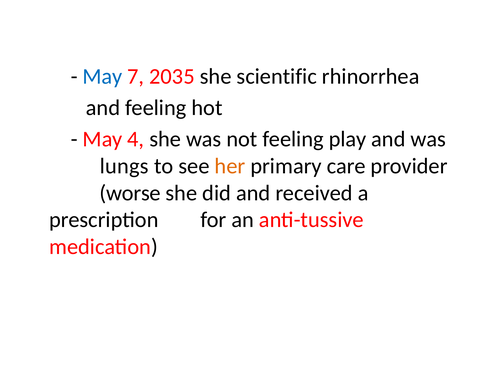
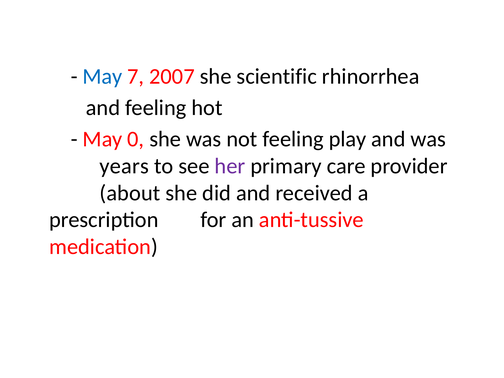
2035: 2035 -> 2007
4: 4 -> 0
lungs: lungs -> years
her colour: orange -> purple
worse: worse -> about
